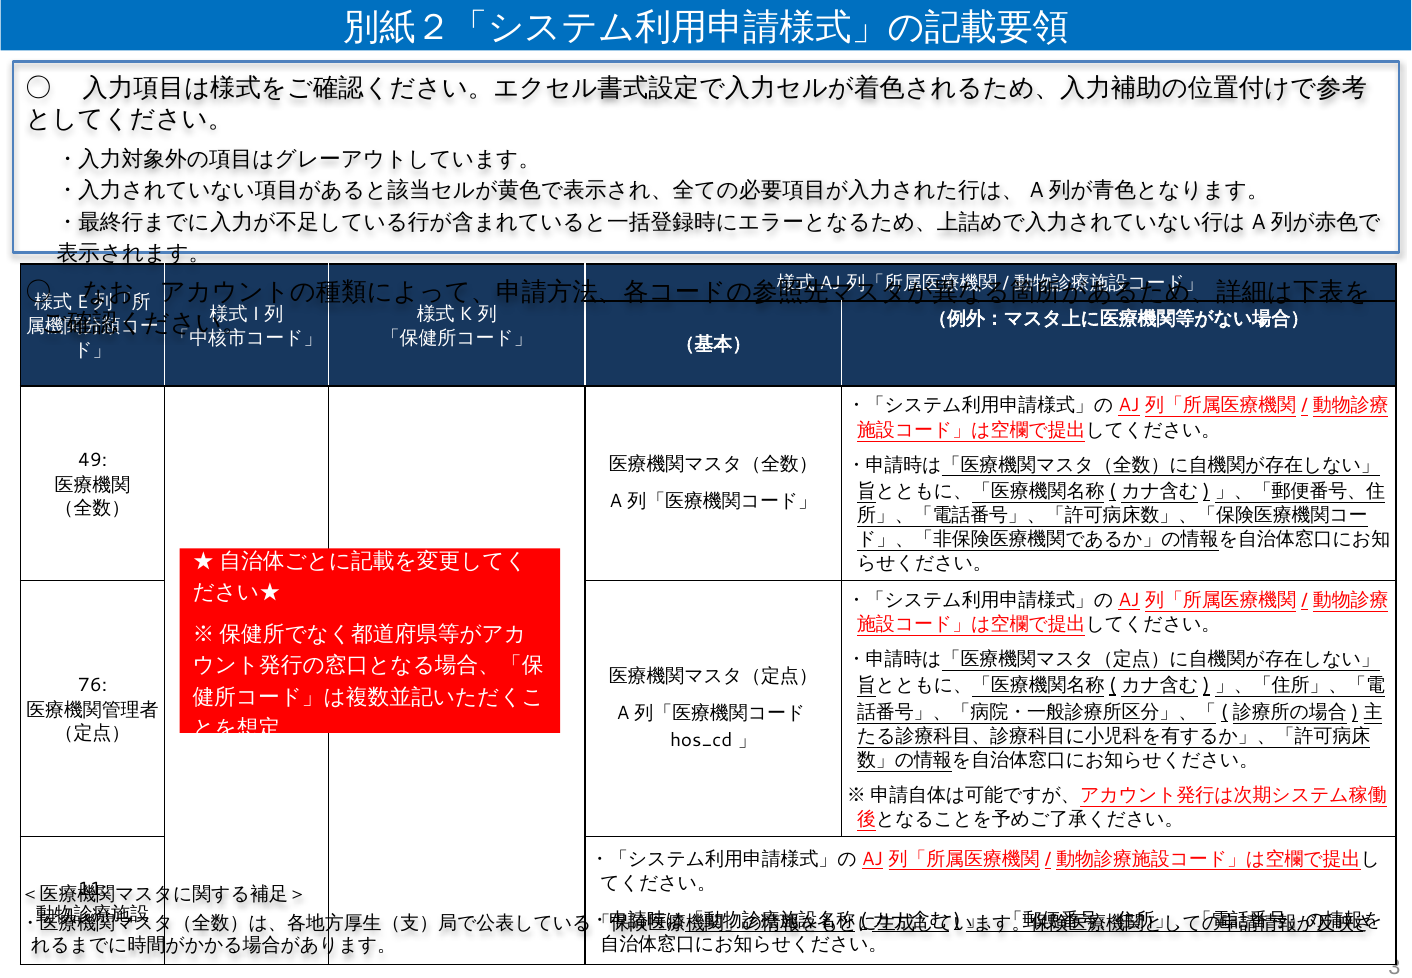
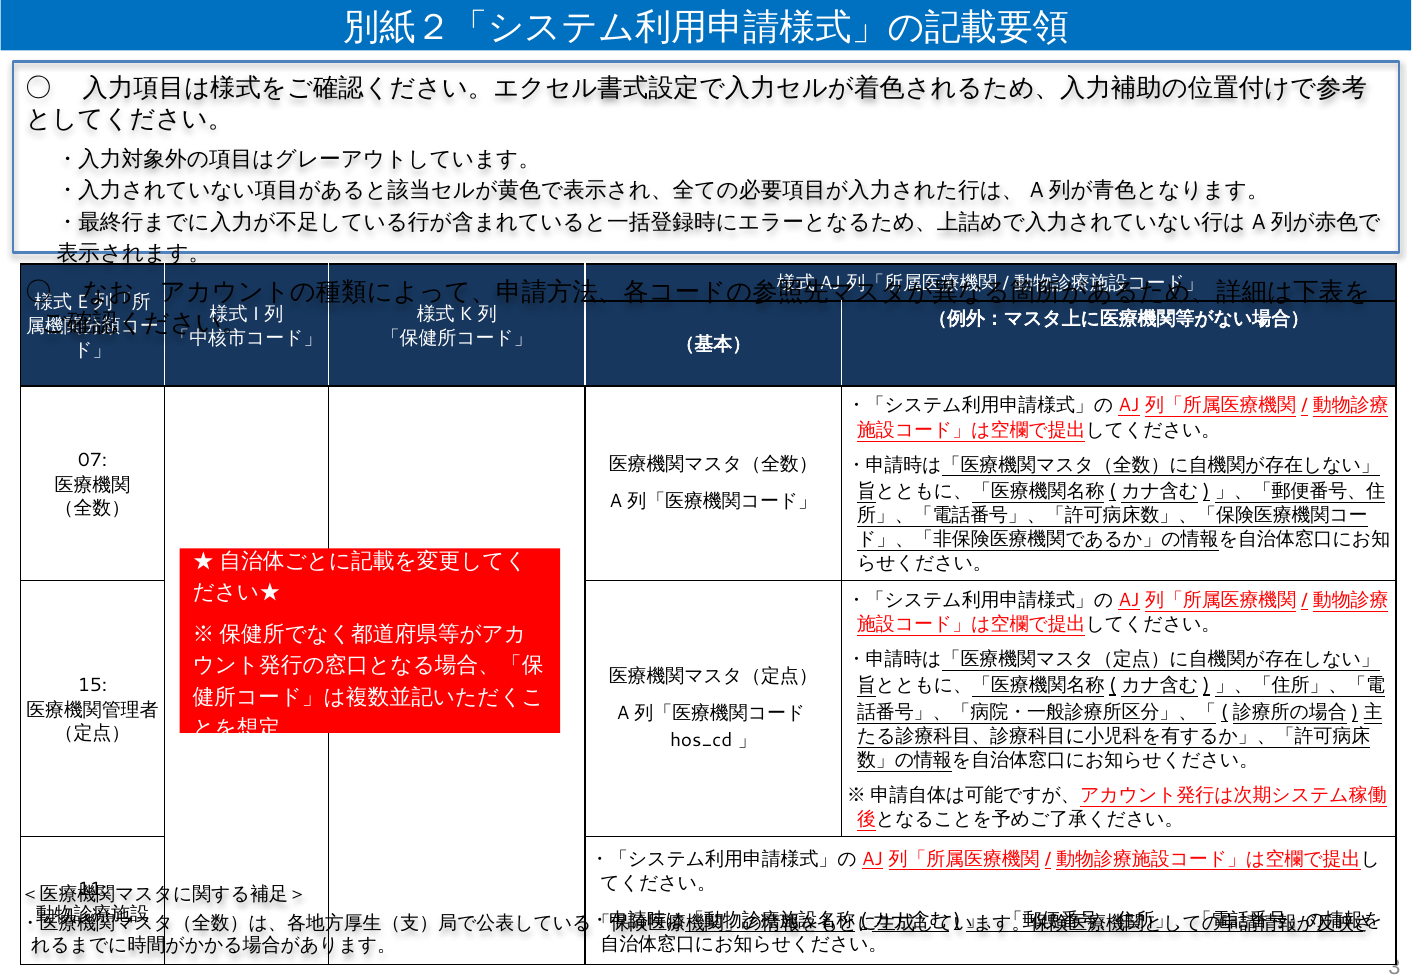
49: 49 -> 07
76: 76 -> 15
